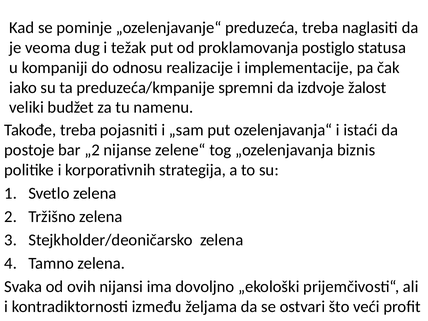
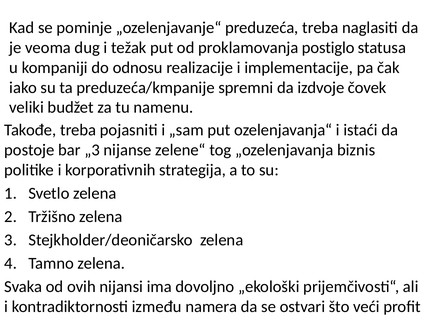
žalost: žalost -> čovek
„2: „2 -> „3
željama: željama -> namera
